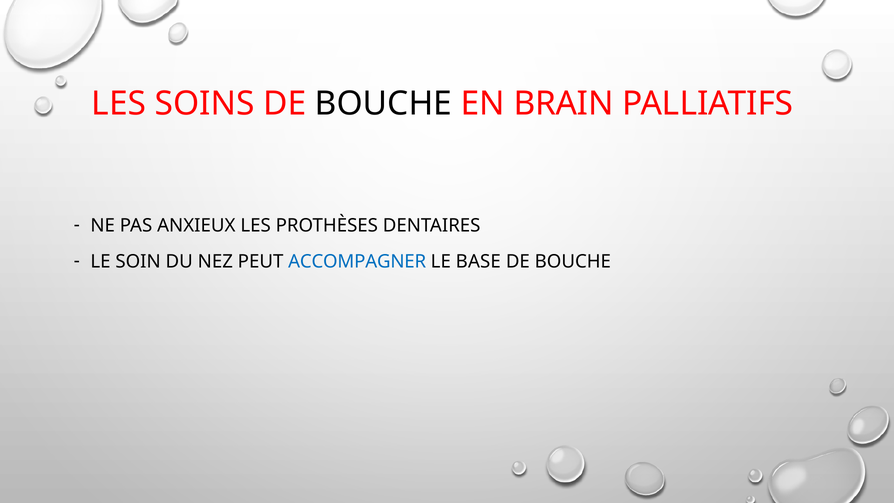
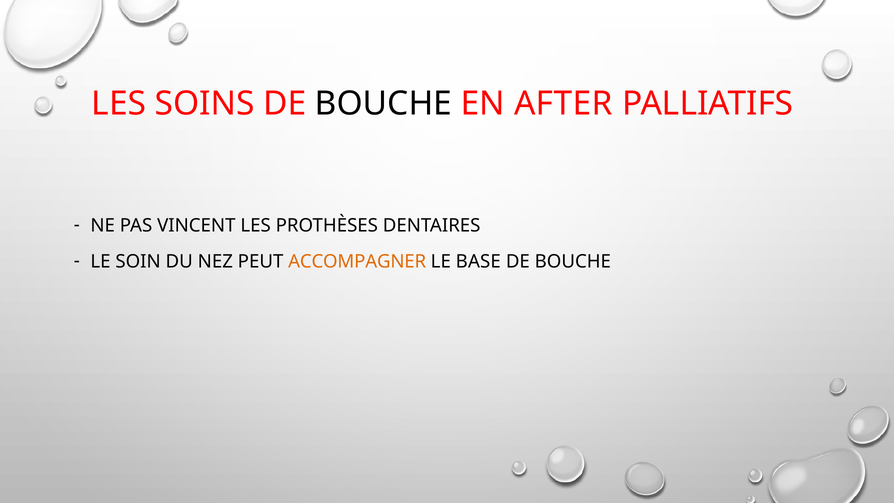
BRAIN: BRAIN -> AFTER
ANXIEUX: ANXIEUX -> VINCENT
ACCOMPAGNER colour: blue -> orange
